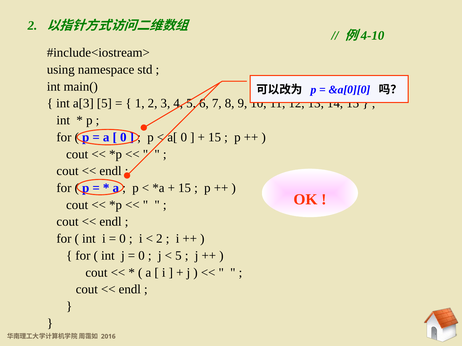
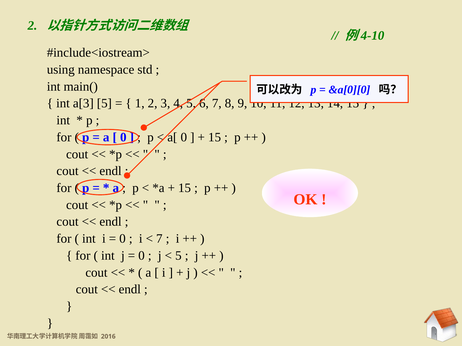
2 at (159, 239): 2 -> 7
